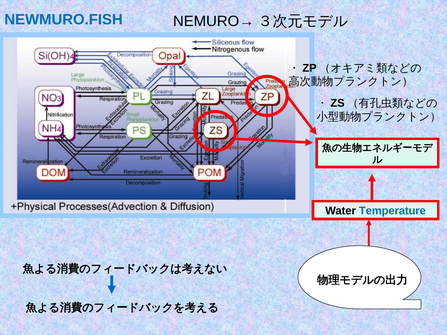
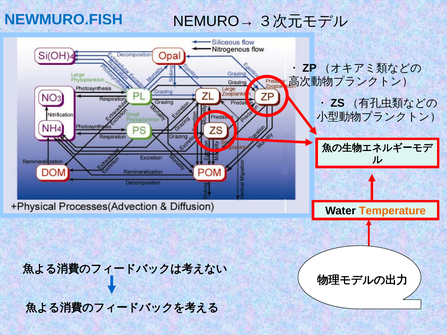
Temperature colour: blue -> orange
